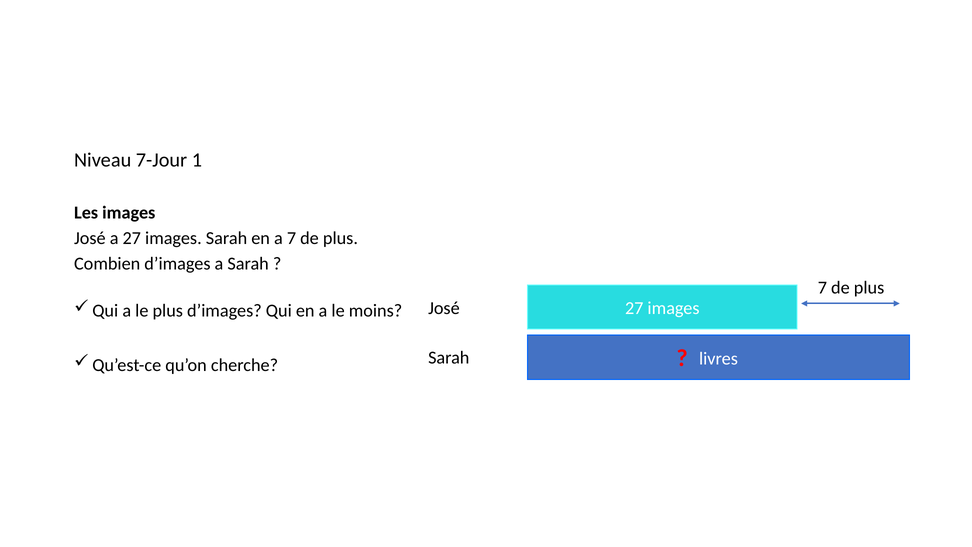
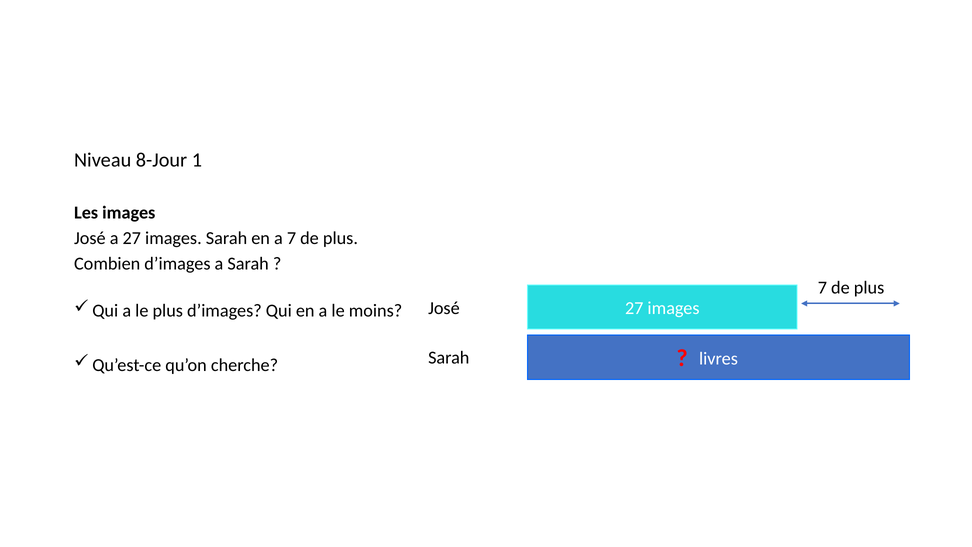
7-Jour: 7-Jour -> 8-Jour
